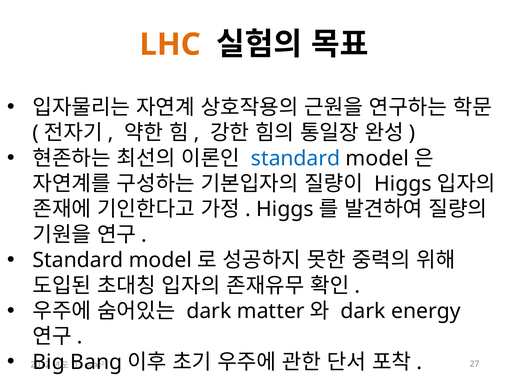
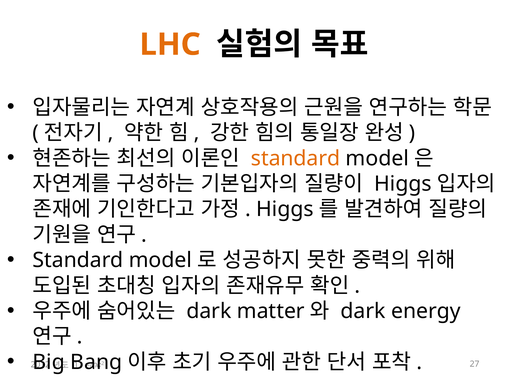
standard at (296, 159) colour: blue -> orange
